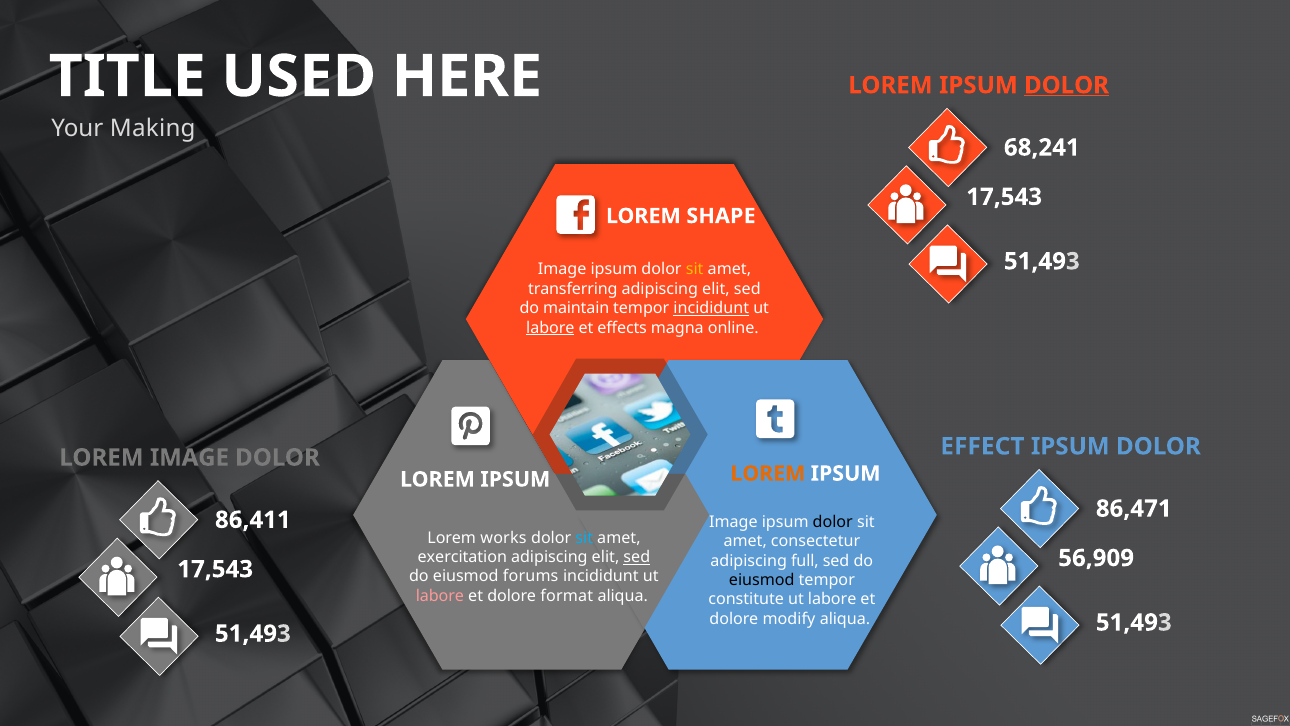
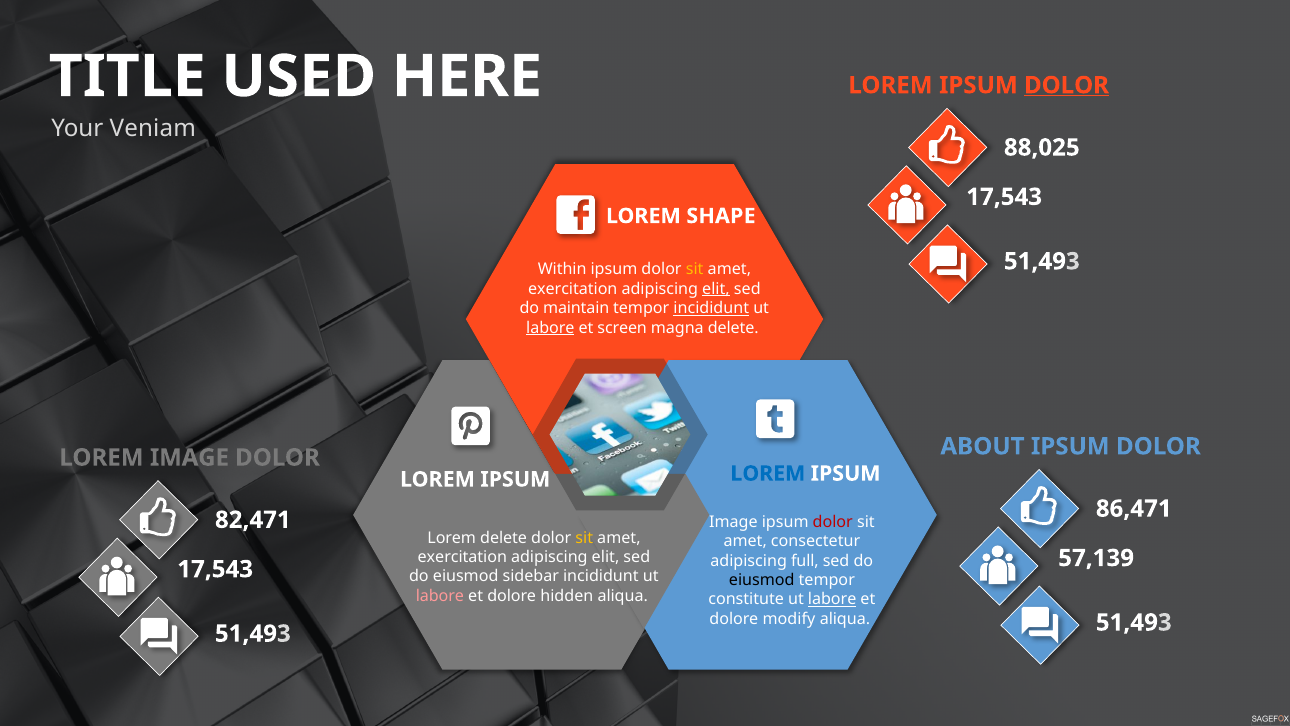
Making: Making -> Veniam
68,241: 68,241 -> 88,025
Image at (562, 269): Image -> Within
transferring at (573, 289): transferring -> exercitation
elit at (716, 289) underline: none -> present
effects: effects -> screen
magna online: online -> delete
EFFECT: EFFECT -> ABOUT
LOREM at (768, 473) colour: orange -> blue
86,411: 86,411 -> 82,471
dolor at (833, 522) colour: black -> red
Lorem works: works -> delete
sit at (584, 537) colour: light blue -> yellow
sed at (637, 557) underline: present -> none
56,909: 56,909 -> 57,139
forums: forums -> sidebar
format: format -> hidden
labore at (832, 599) underline: none -> present
